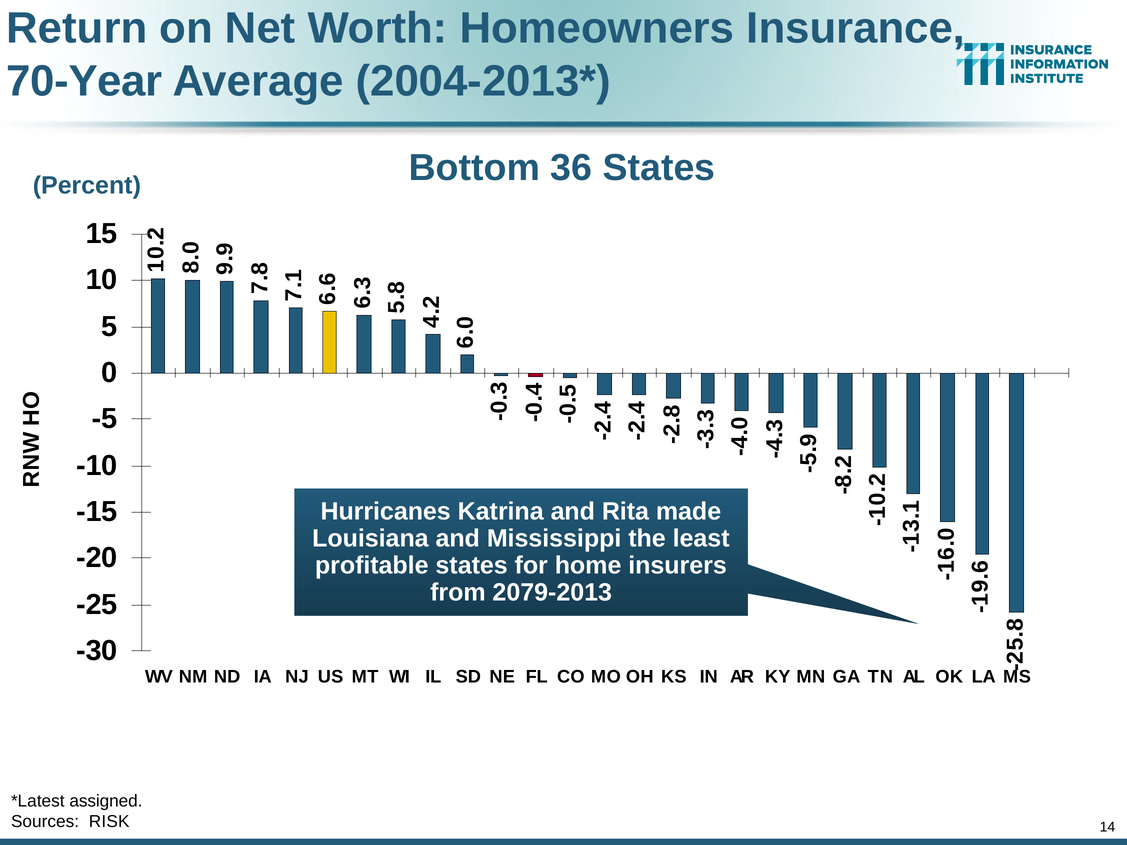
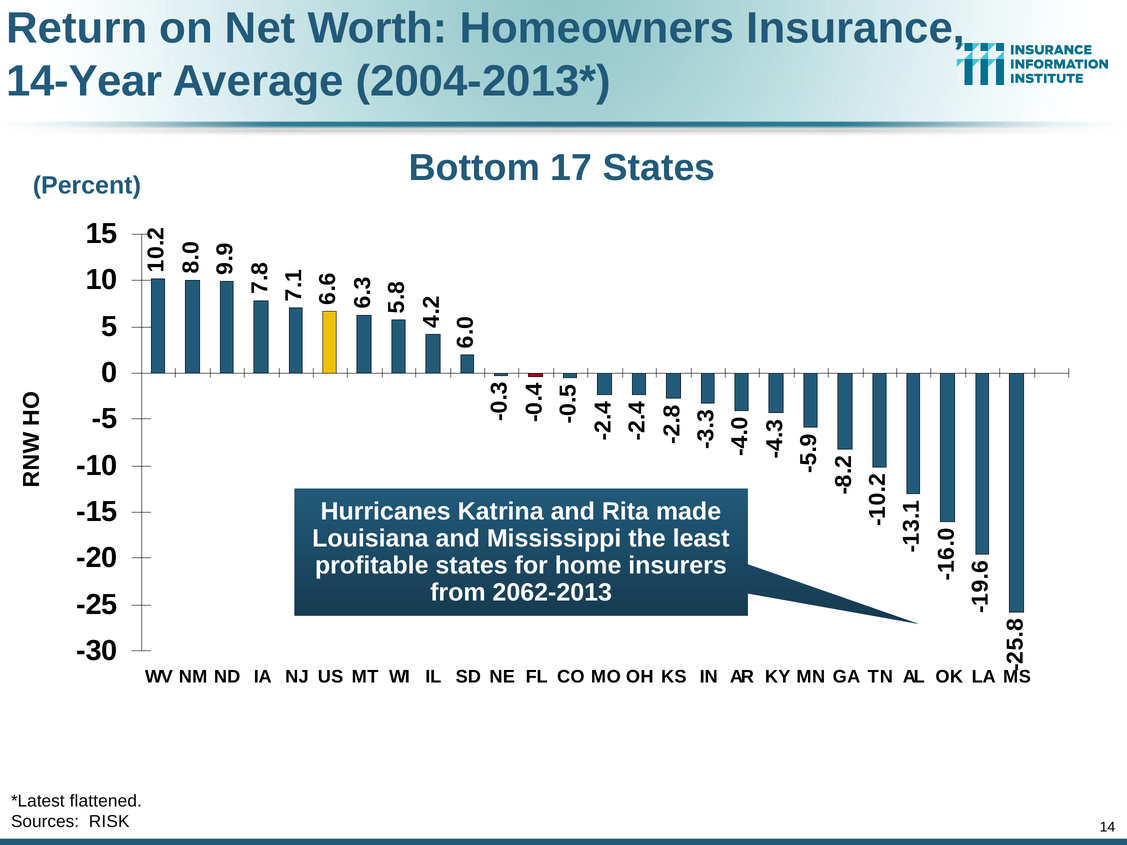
70-Year: 70-Year -> 14-Year
36: 36 -> 17
2079-2013: 2079-2013 -> 2062-2013
assigned: assigned -> flattened
